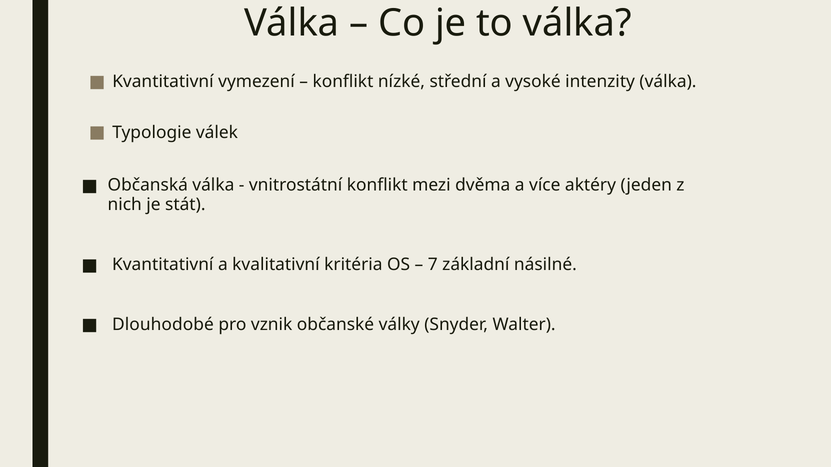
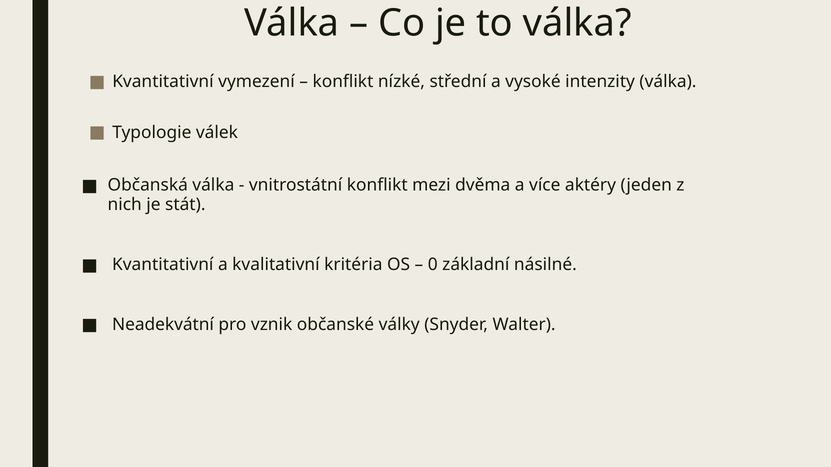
7: 7 -> 0
Dlouhodobé: Dlouhodobé -> Neadekvátní
